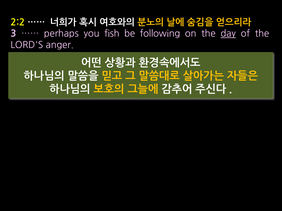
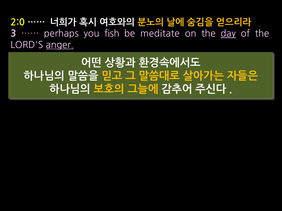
2:2: 2:2 -> 2:0
following: following -> meditate
anger underline: none -> present
